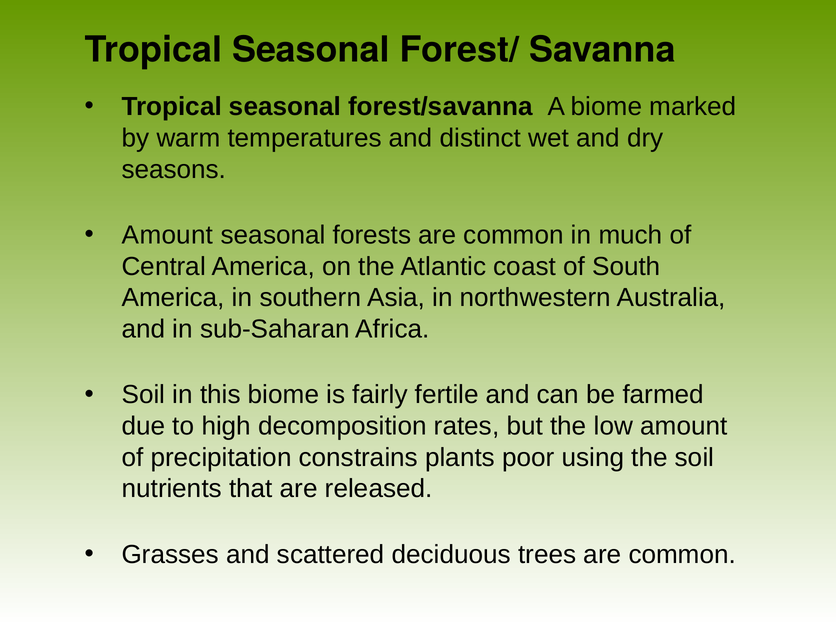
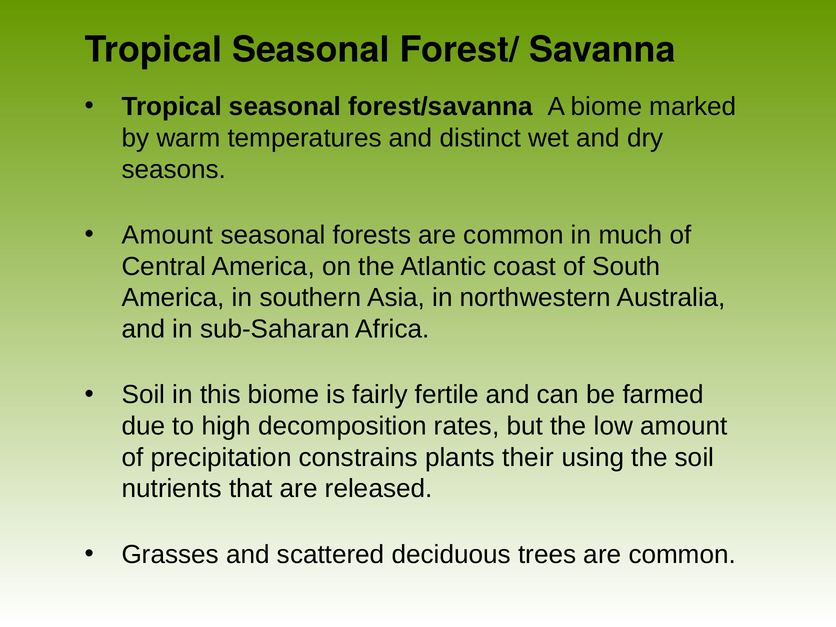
poor: poor -> their
